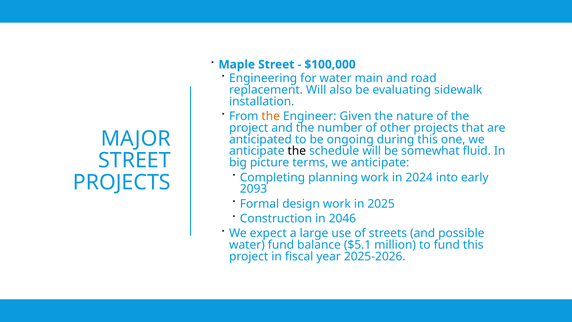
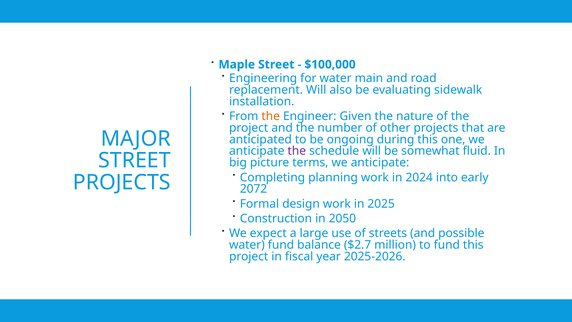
the at (297, 151) colour: black -> purple
2093: 2093 -> 2072
2046: 2046 -> 2050
$5.1: $5.1 -> $2.7
